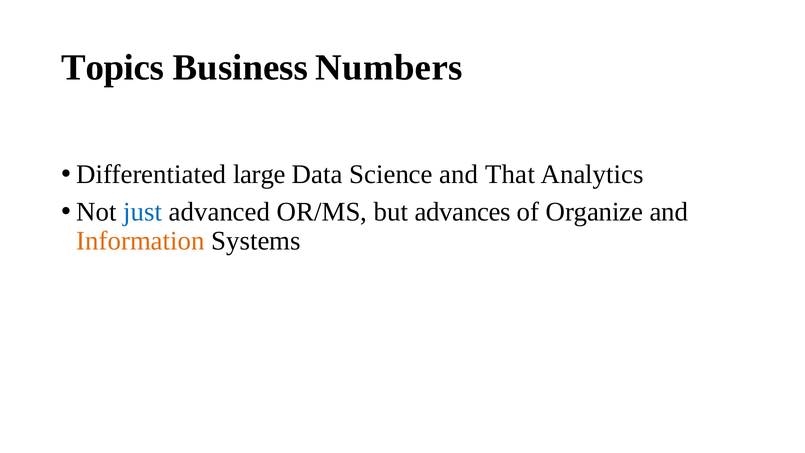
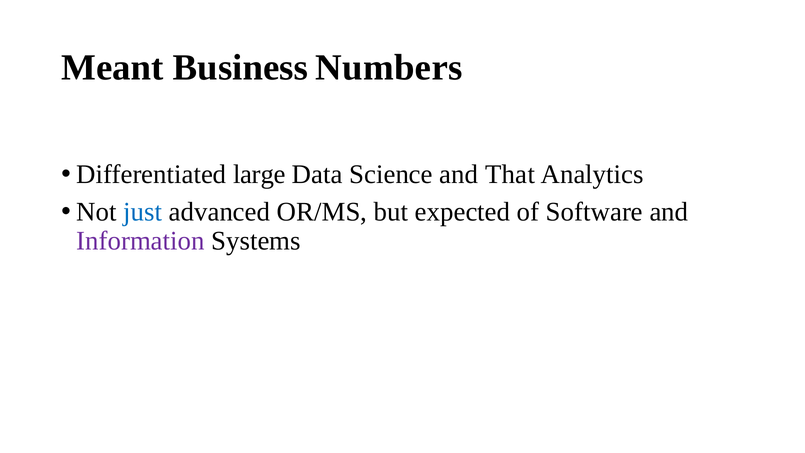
Topics: Topics -> Meant
advances: advances -> expected
Organize: Organize -> Software
Information colour: orange -> purple
